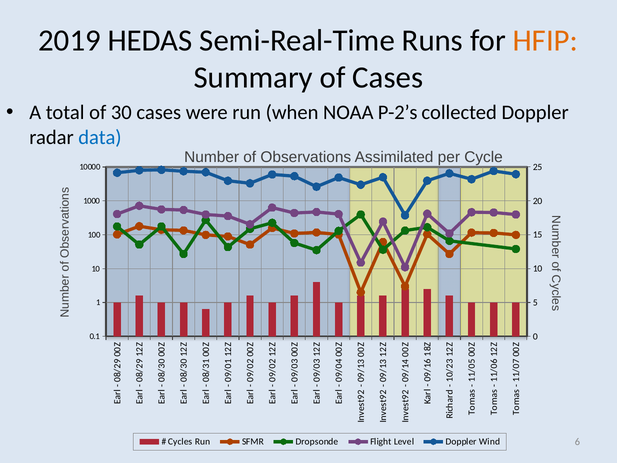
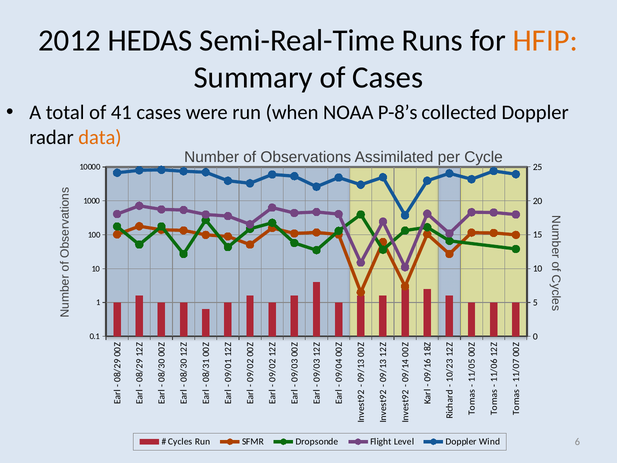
2019: 2019 -> 2012
30: 30 -> 41
P-2’s: P-2’s -> P-8’s
data colour: blue -> orange
